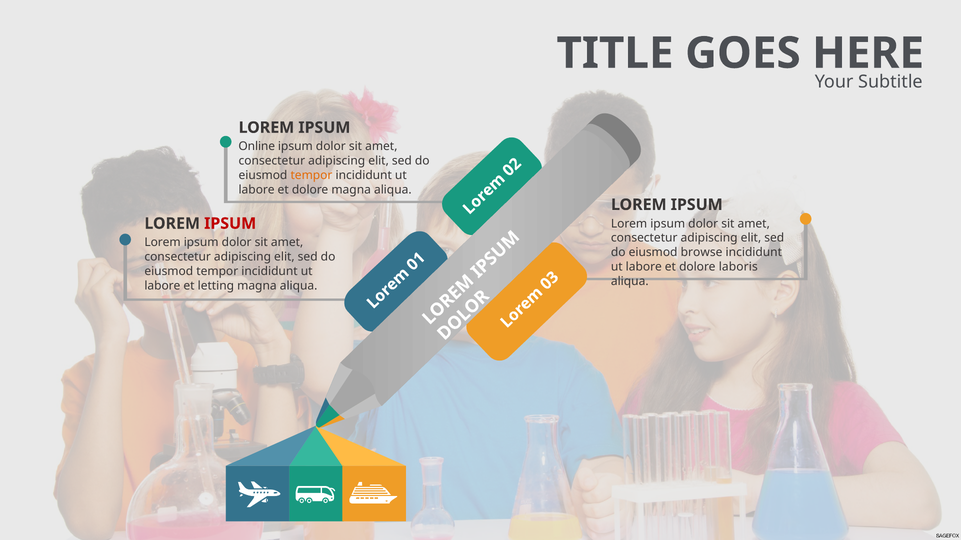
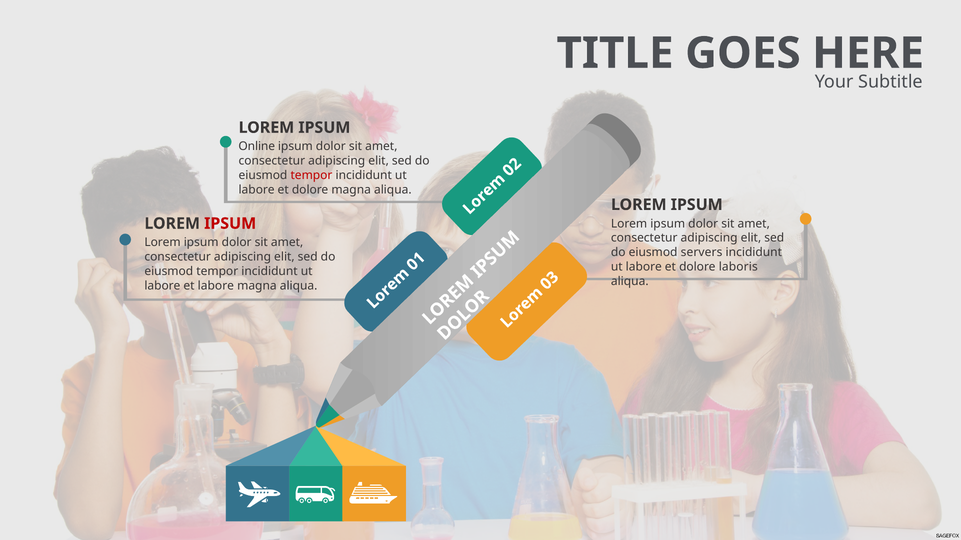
tempor at (311, 175) colour: orange -> red
browse: browse -> servers
et letting: letting -> labore
